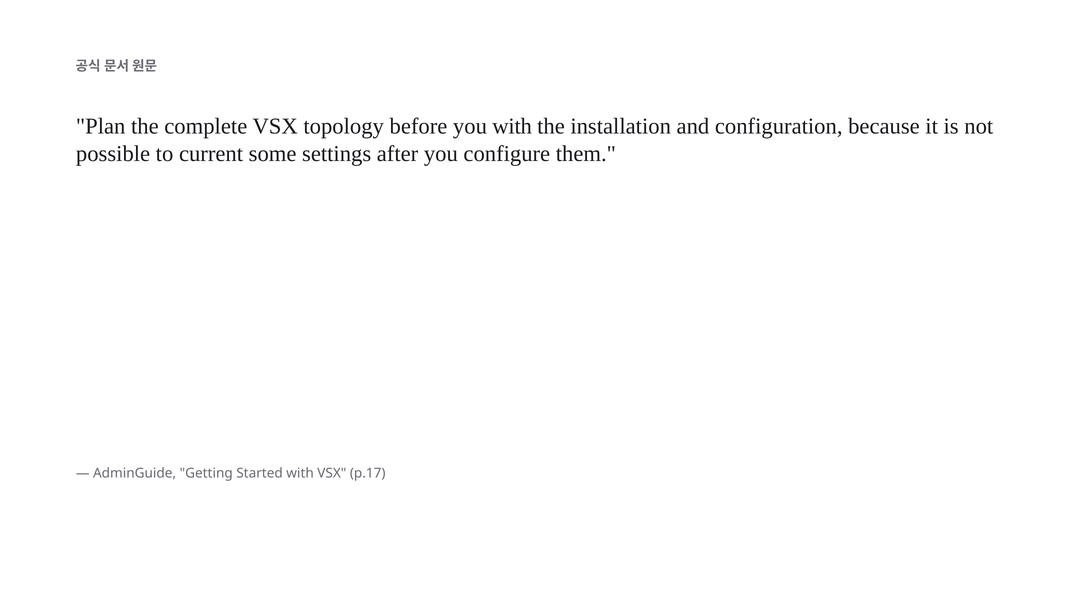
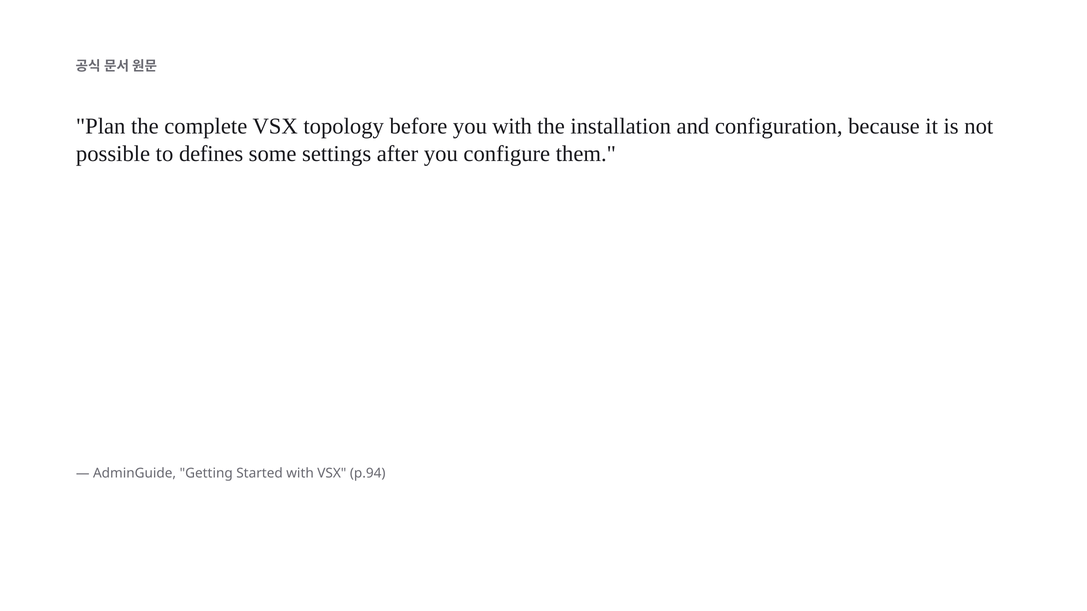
current: current -> defines
p.17: p.17 -> p.94
